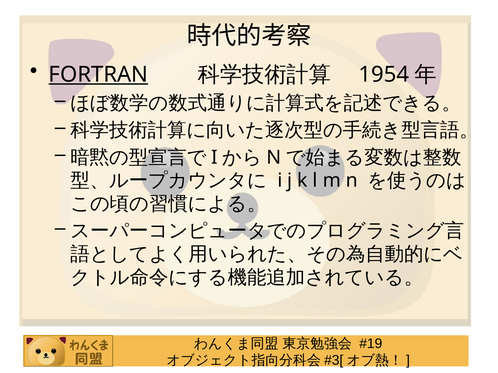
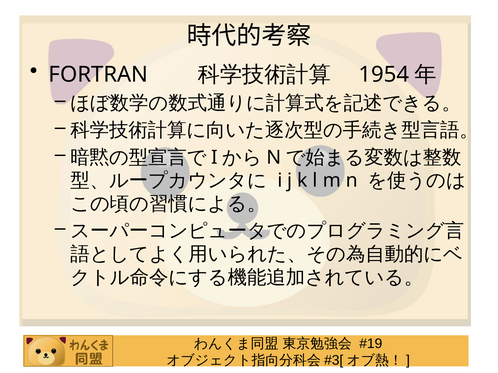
FORTRAN underline: present -> none
